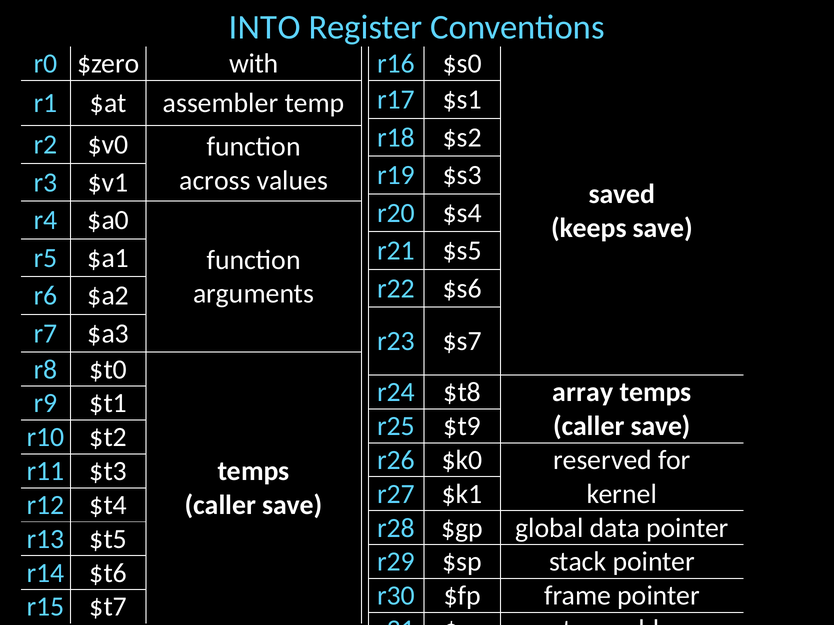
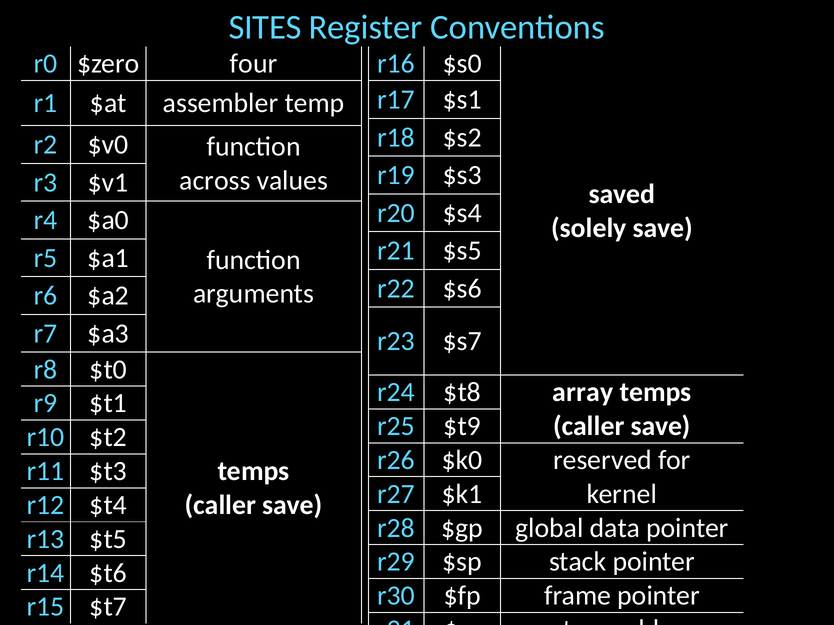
INTO: INTO -> SITES
with: with -> four
keeps: keeps -> solely
